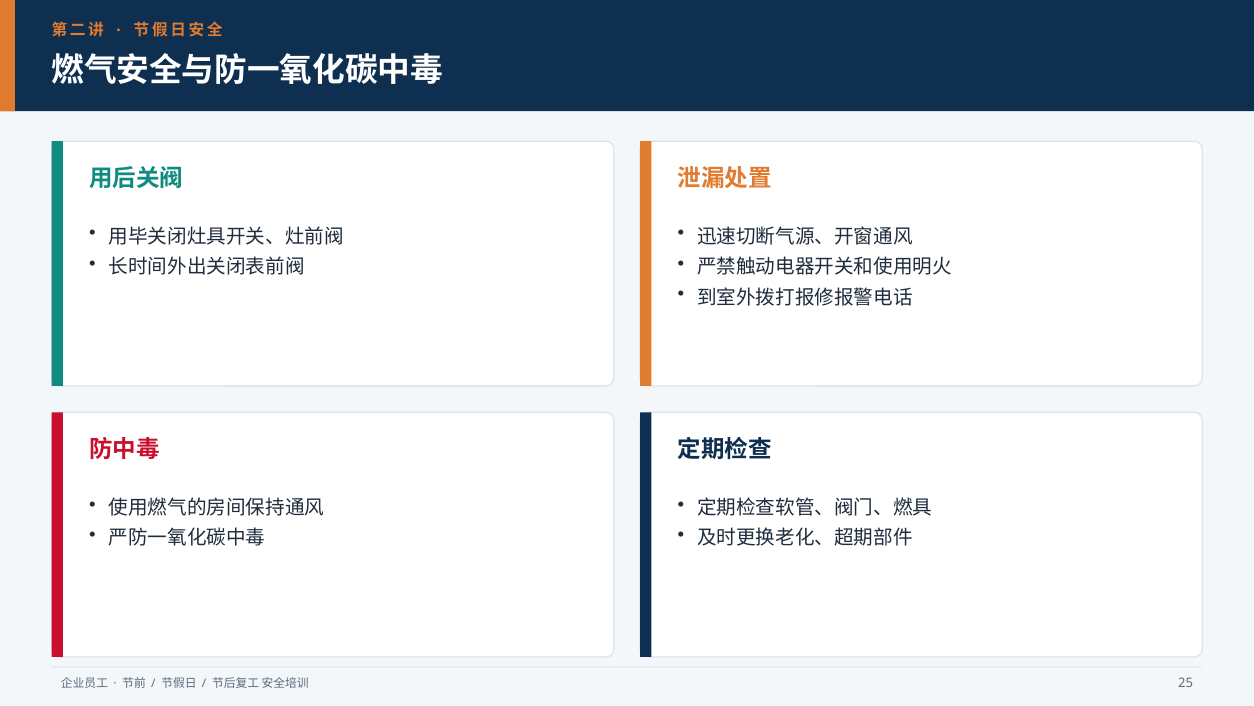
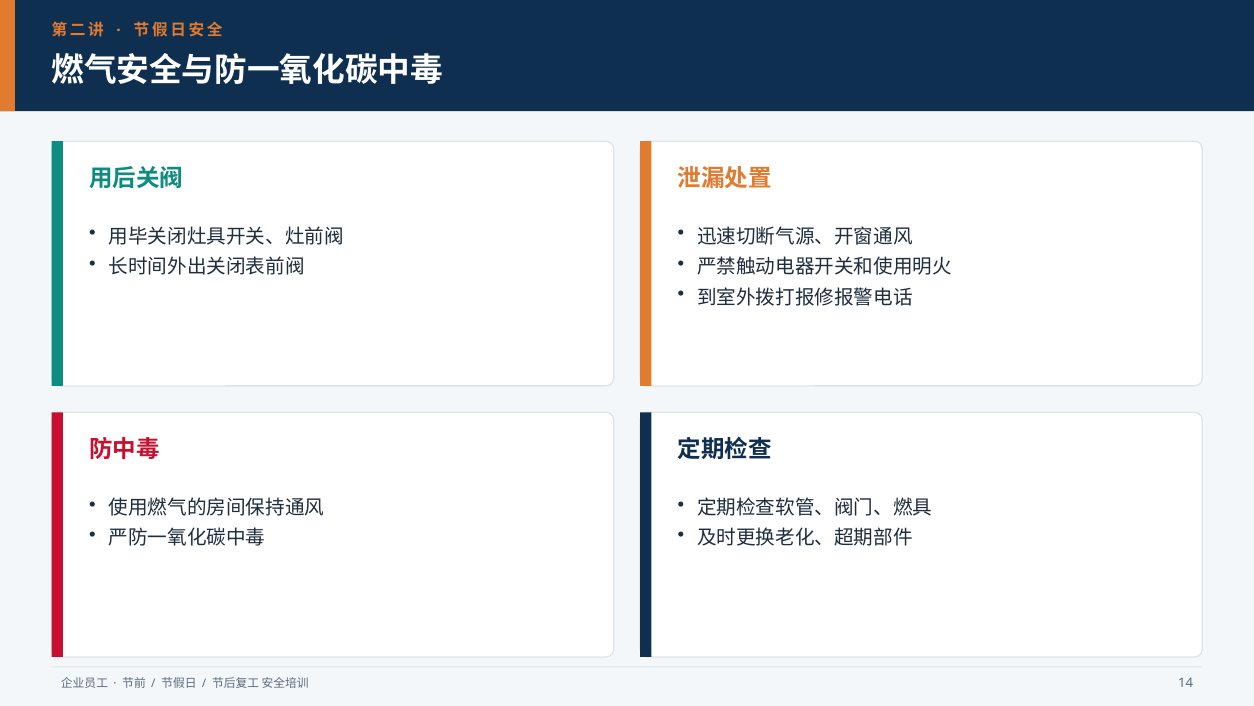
25: 25 -> 14
